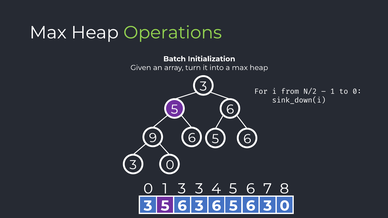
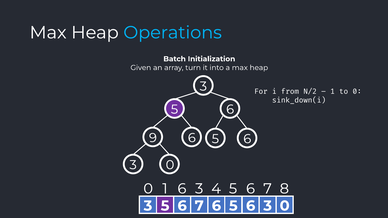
Operations colour: light green -> light blue
1 3: 3 -> 6
3 5 6 3: 3 -> 7
